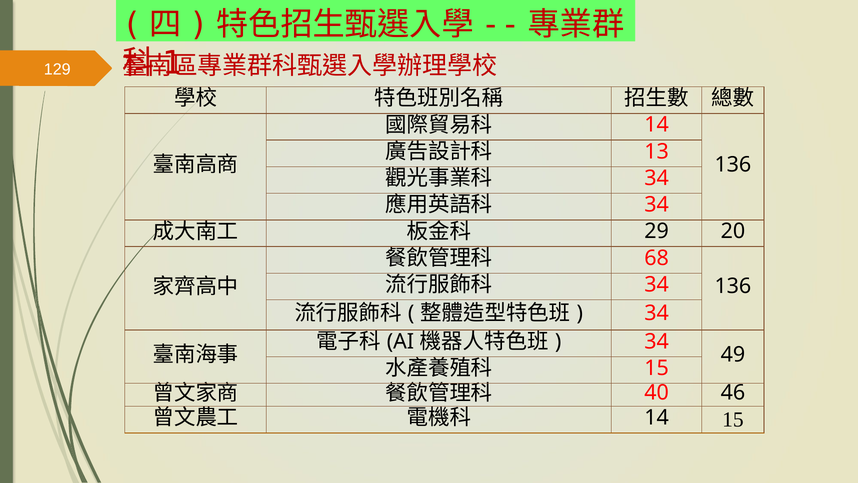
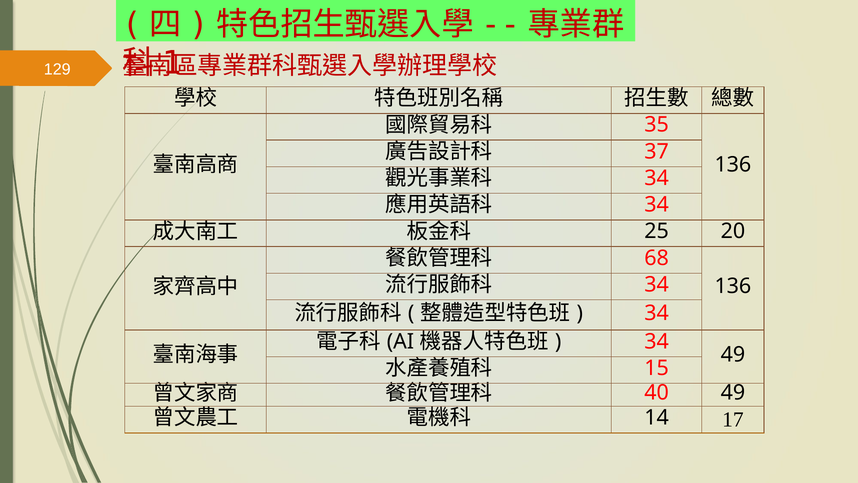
14 at (657, 125): 14 -> 35
13: 13 -> 37
29: 29 -> 25
40 46: 46 -> 49
14 15: 15 -> 17
